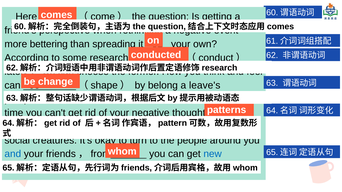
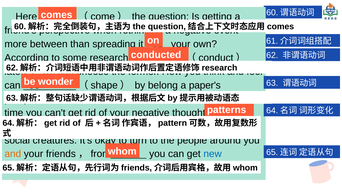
bettering: bettering -> between
change: change -> wonder
leave's: leave's -> paper's
and at (13, 154) colour: blue -> orange
